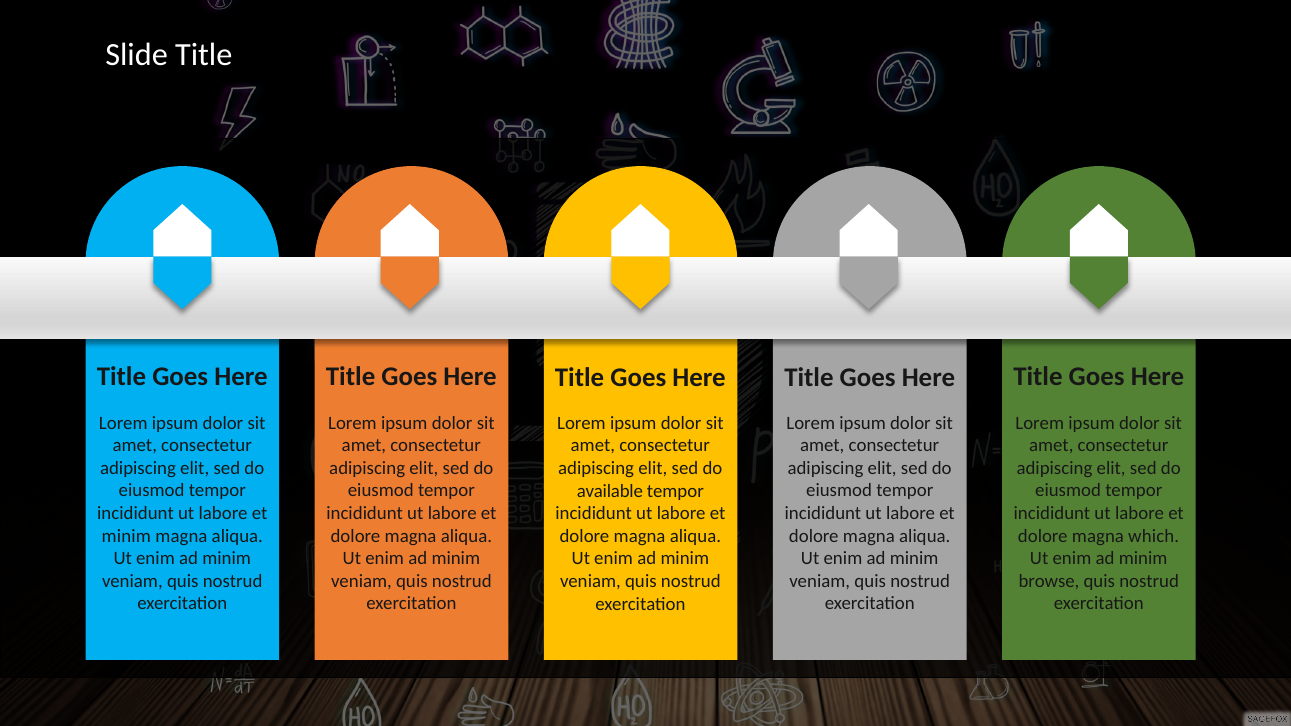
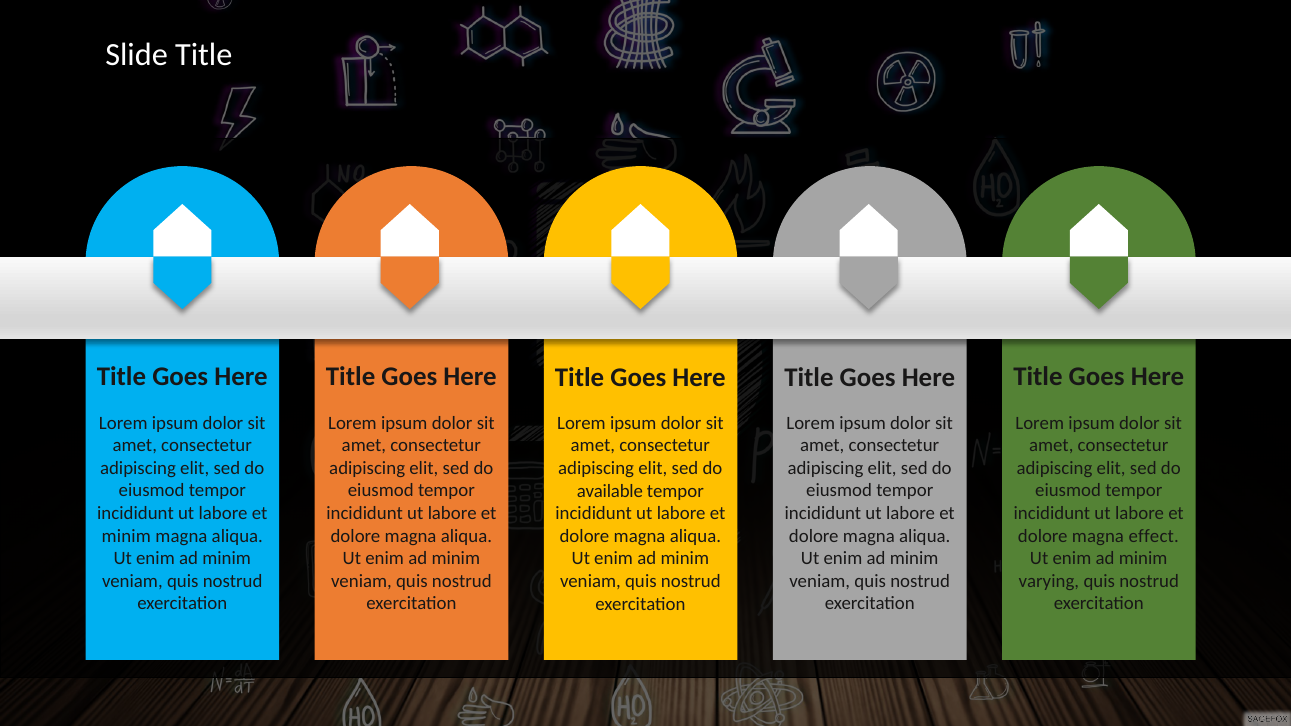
which: which -> effect
browse: browse -> varying
